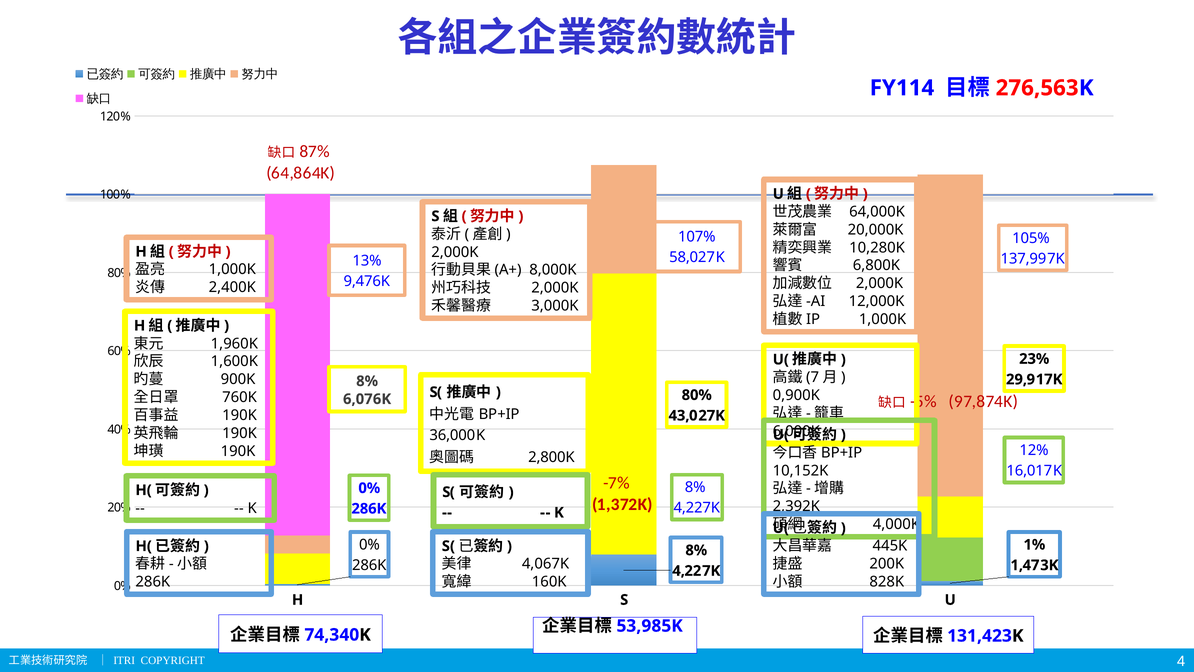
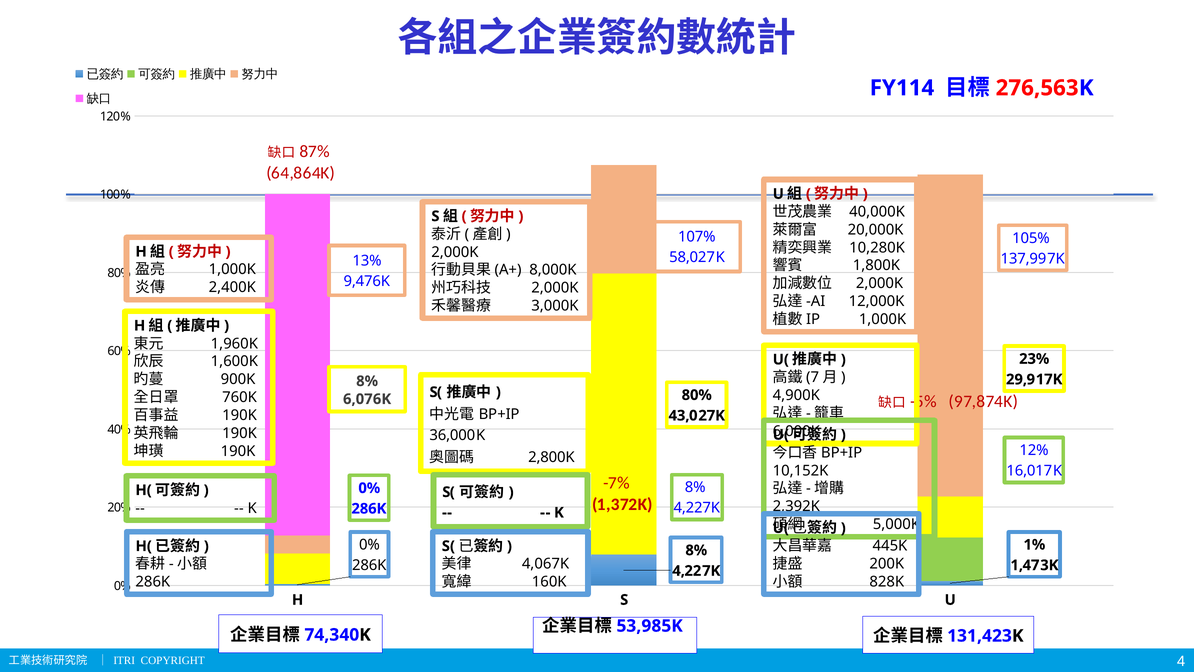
64,000K: 64,000K -> 40,000K
6,800K: 6,800K -> 1,800K
0,900K: 0,900K -> 4,900K
4,000K: 4,000K -> 5,000K
